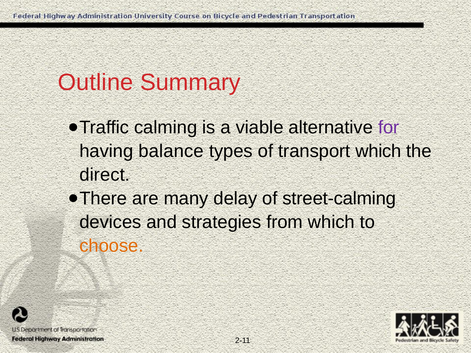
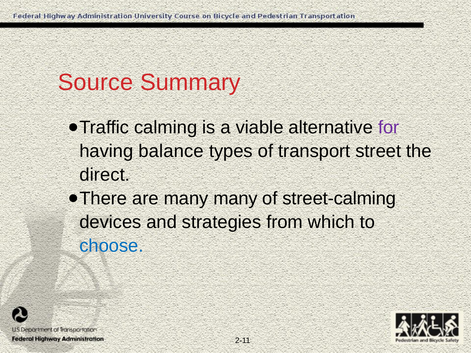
Outline: Outline -> Source
transport which: which -> street
many delay: delay -> many
choose colour: orange -> blue
